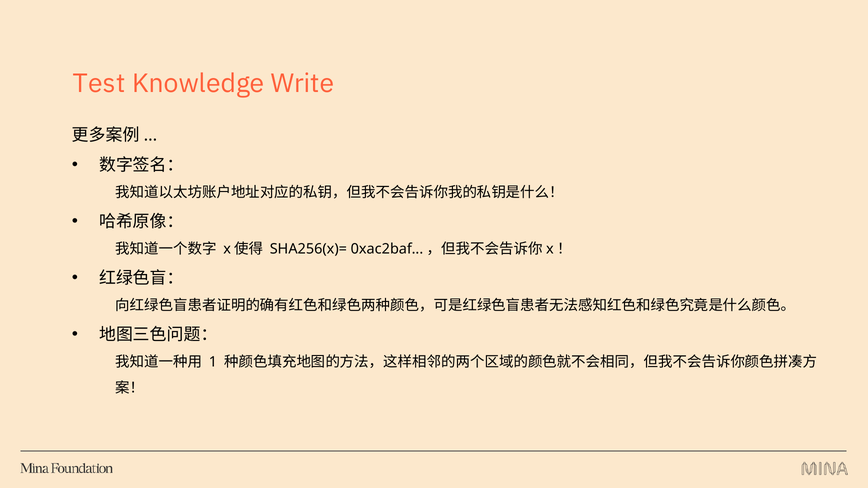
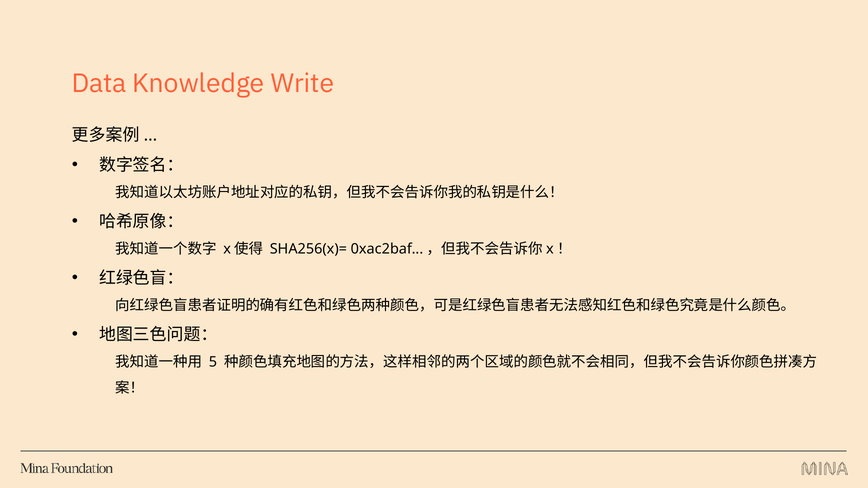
Test: Test -> Data
1: 1 -> 5
